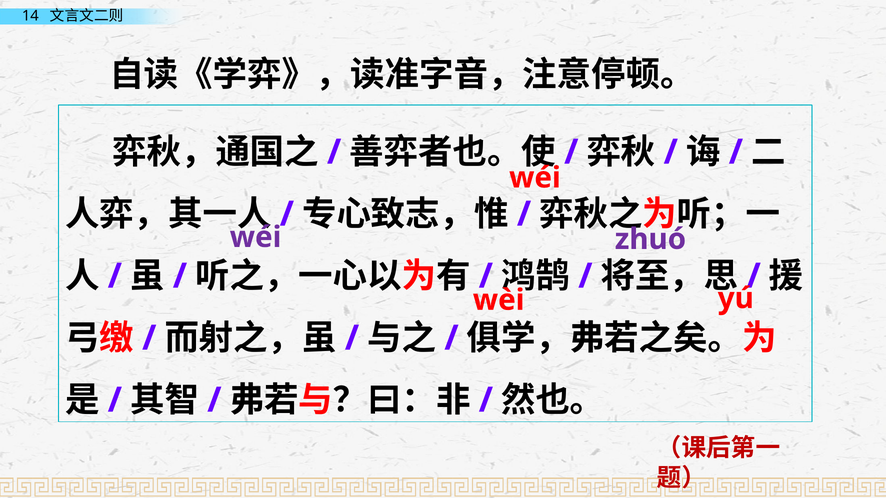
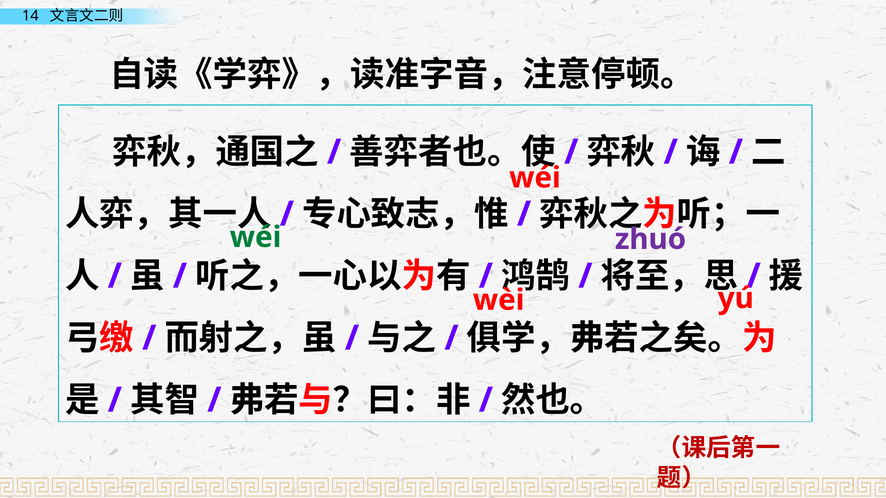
wéi at (256, 237) colour: purple -> green
